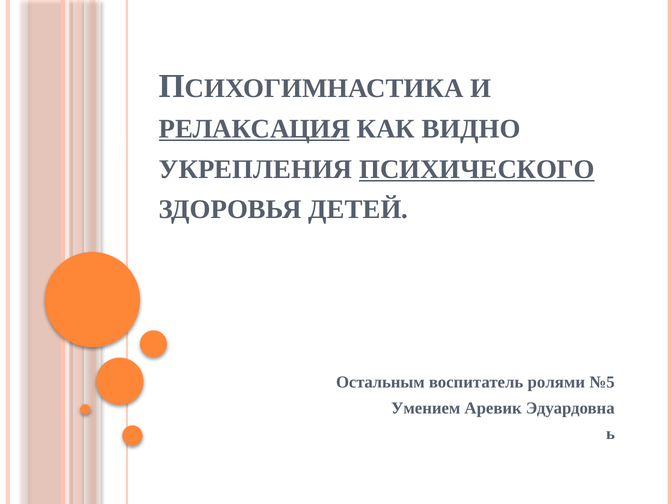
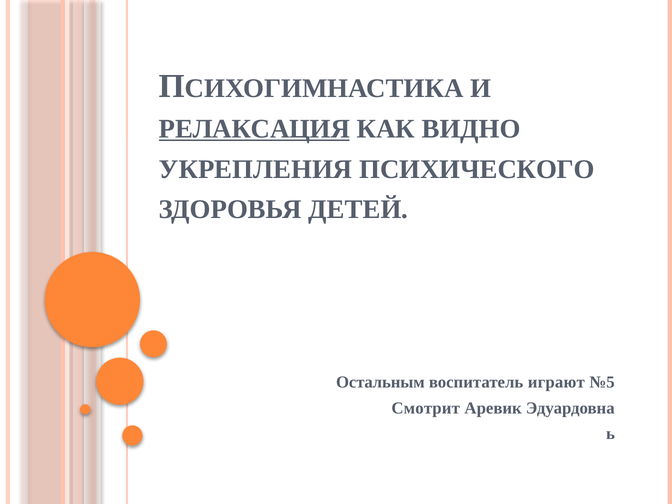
ПСИХИЧЕСКОГО underline: present -> none
ролями: ролями -> играют
Умением: Умением -> Смотрит
